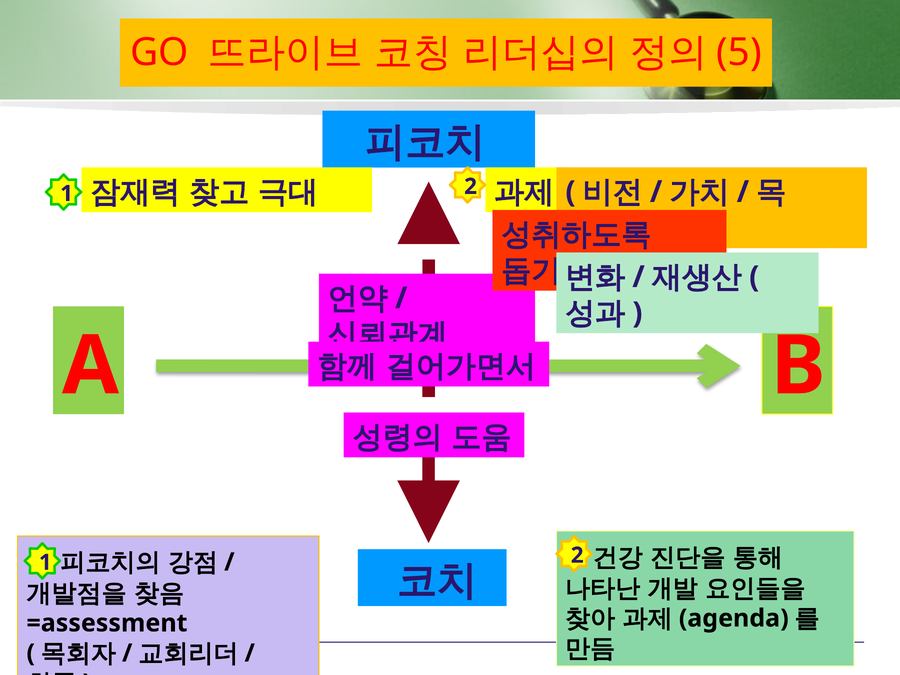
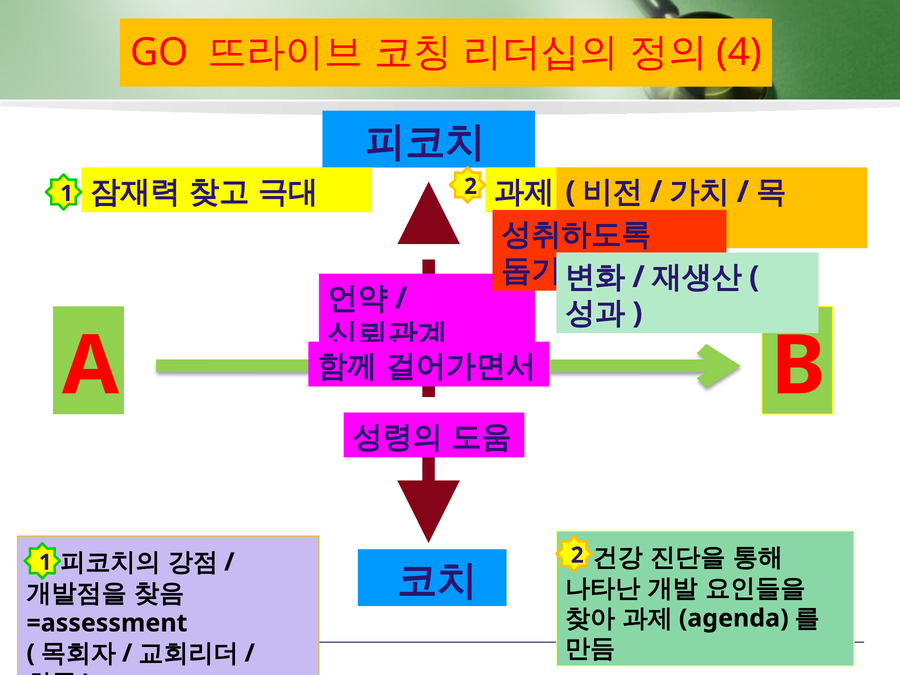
5: 5 -> 4
